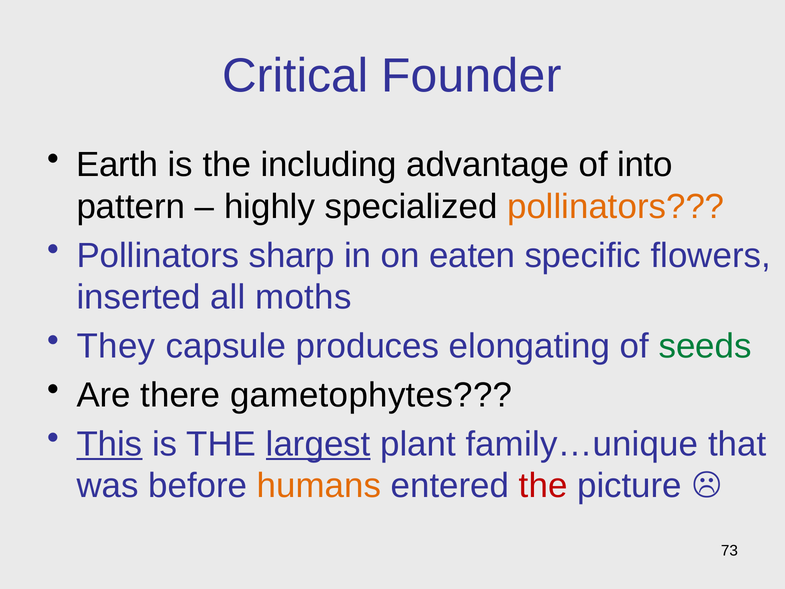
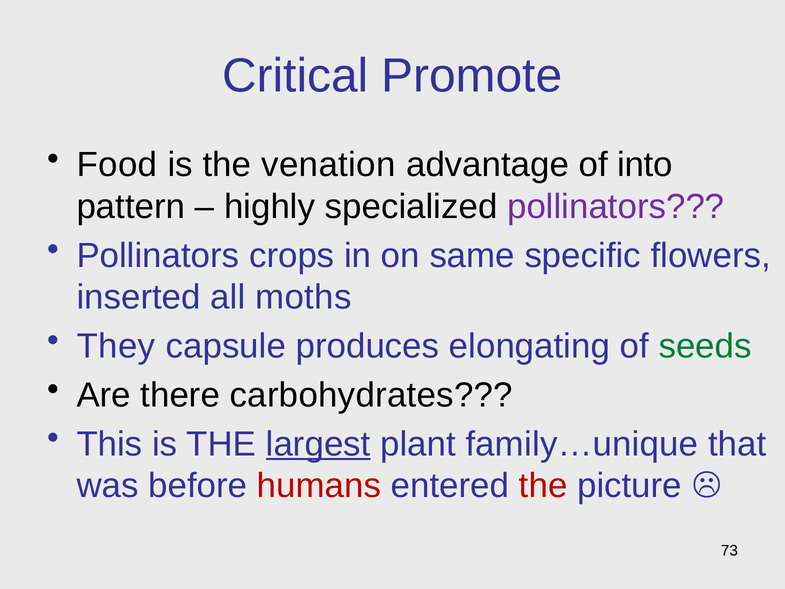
Founder: Founder -> Promote
Earth: Earth -> Food
including: including -> venation
pollinators at (616, 207) colour: orange -> purple
sharp: sharp -> crops
eaten: eaten -> same
gametophytes: gametophytes -> carbohydrates
This underline: present -> none
humans colour: orange -> red
